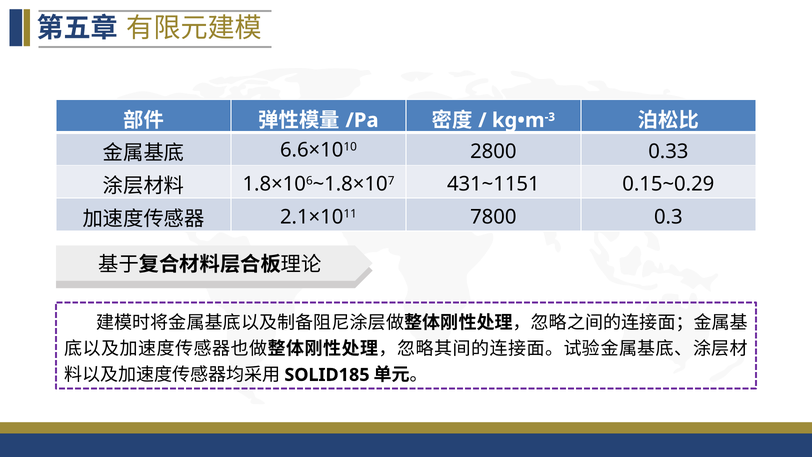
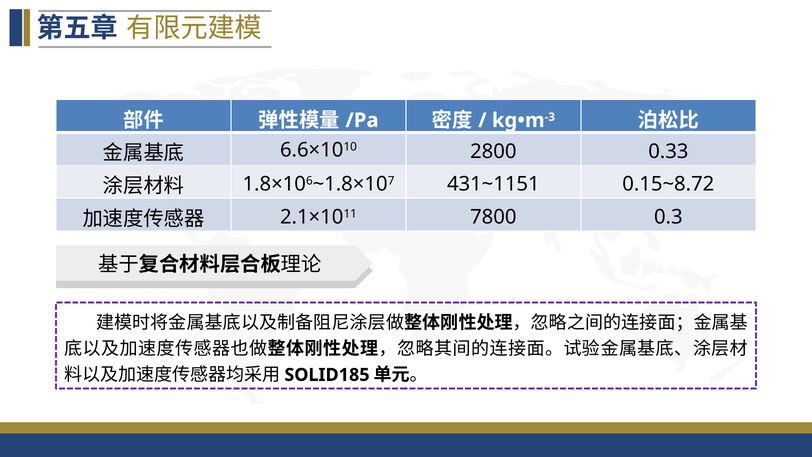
0.15~0.29: 0.15~0.29 -> 0.15~8.72
